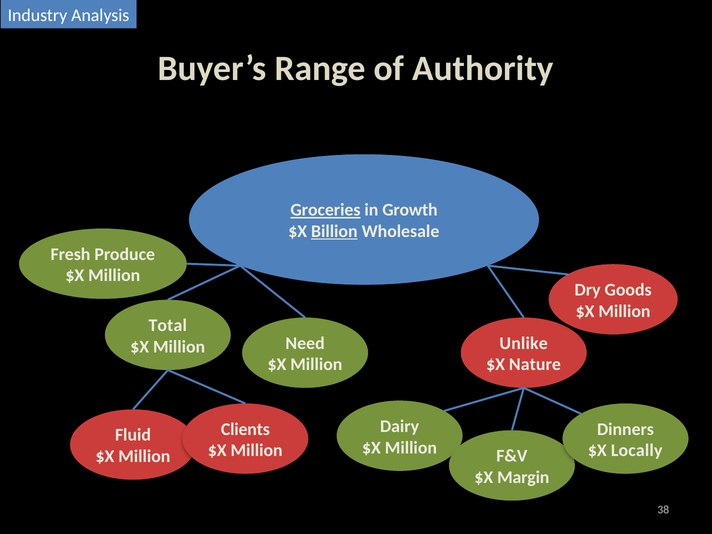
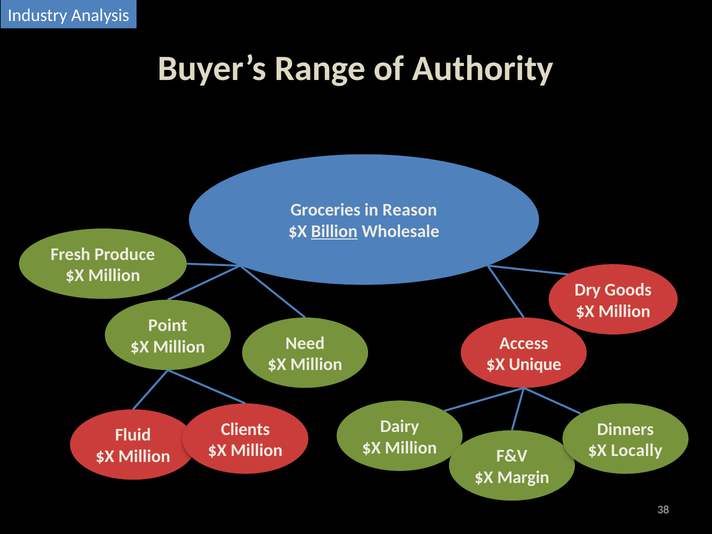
Groceries underline: present -> none
Growth: Growth -> Reason
Total: Total -> Point
Unlike: Unlike -> Access
Nature: Nature -> Unique
